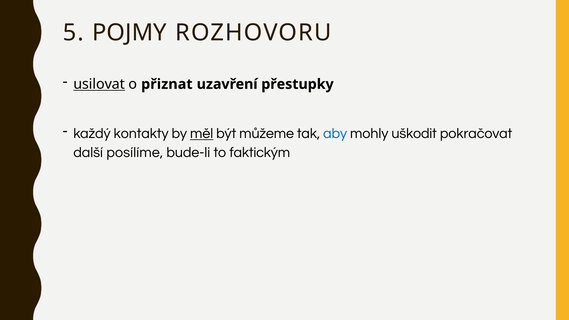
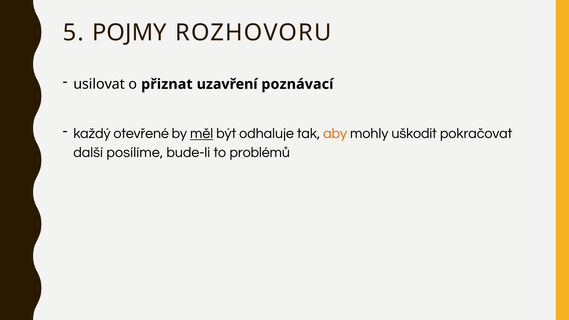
usilovat underline: present -> none
přestupky: přestupky -> poznávací
kontakty: kontakty -> otevřené
můžeme: můžeme -> odhaluje
aby colour: blue -> orange
faktickým: faktickým -> problémů
